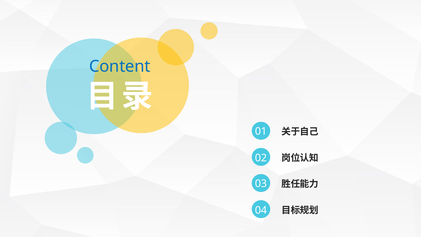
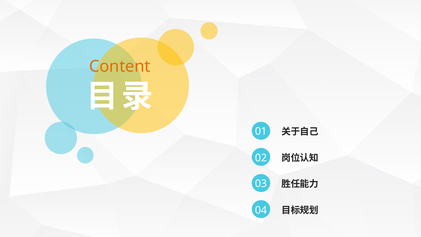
Content colour: blue -> orange
